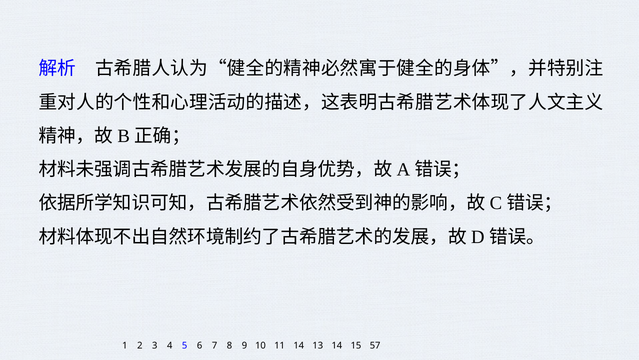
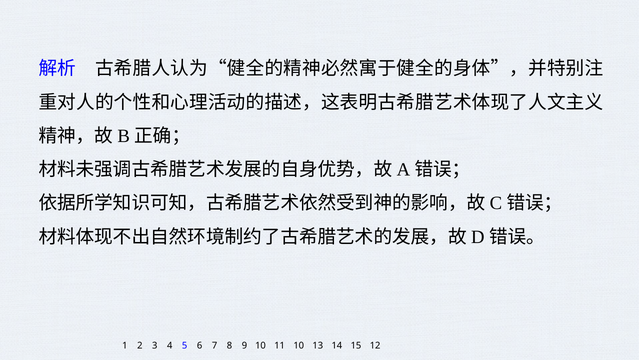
11 14: 14 -> 10
57: 57 -> 12
